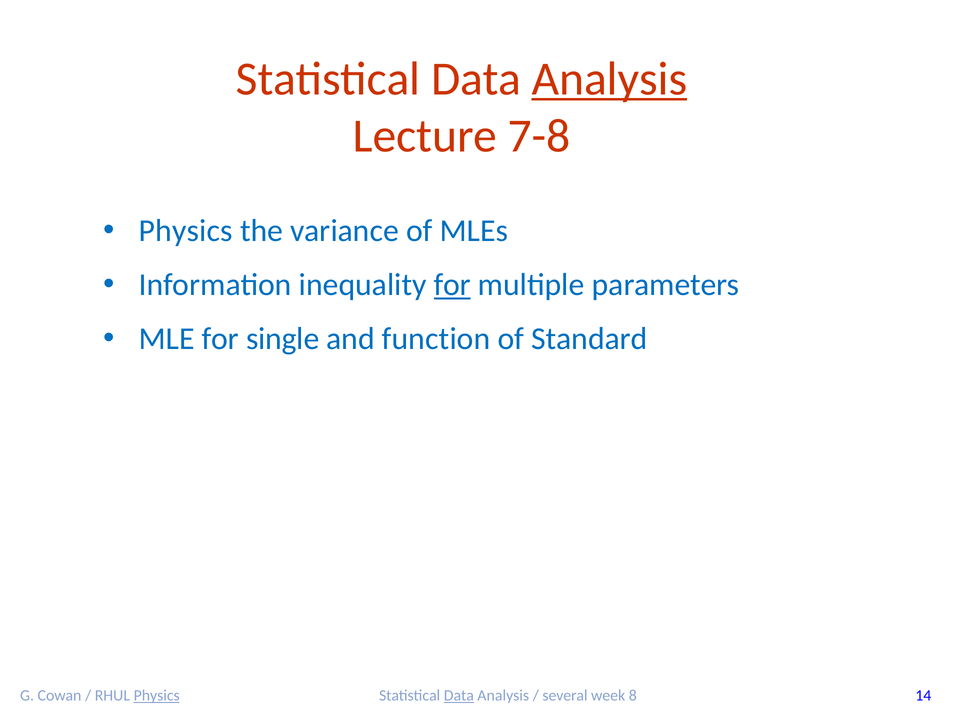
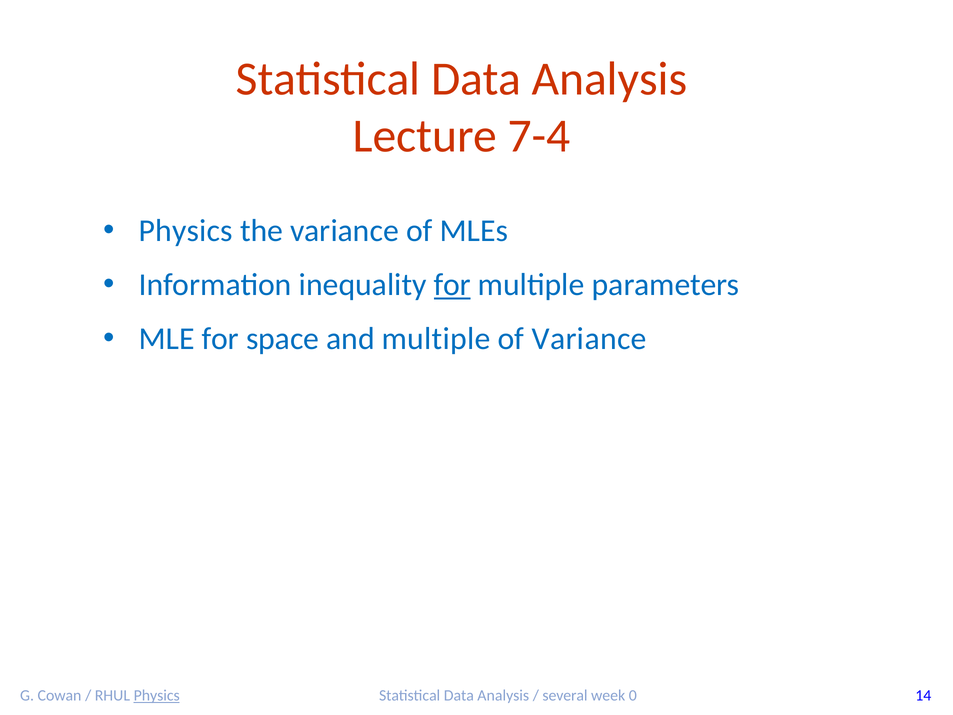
Analysis at (609, 79) underline: present -> none
7-8: 7-8 -> 7-4
single: single -> space
and function: function -> multiple
of Standard: Standard -> Variance
Data at (459, 695) underline: present -> none
8: 8 -> 0
